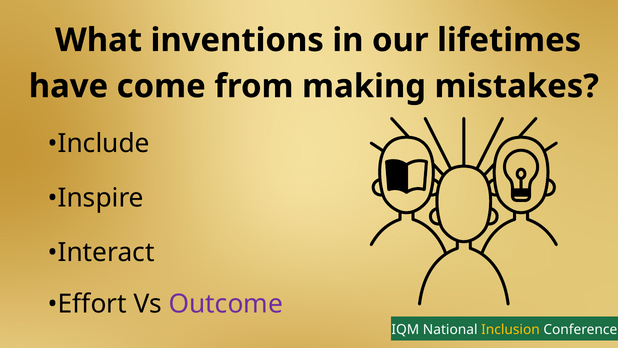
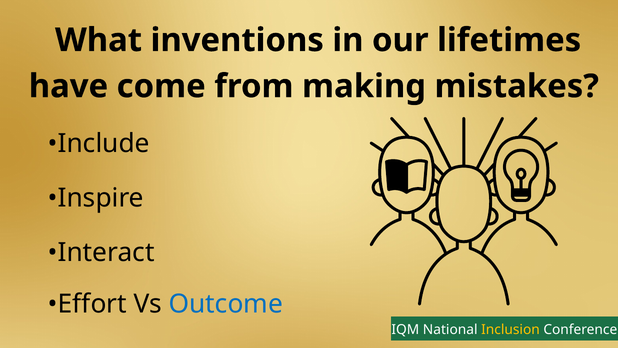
Outcome colour: purple -> blue
